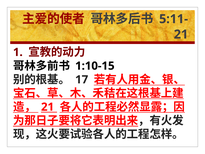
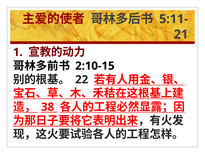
1:10-15: 1:10-15 -> 2:10-15
17: 17 -> 22
21 at (48, 107): 21 -> 38
